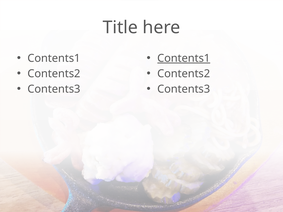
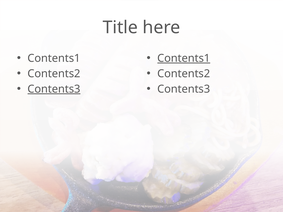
Contents3 at (54, 89) underline: none -> present
